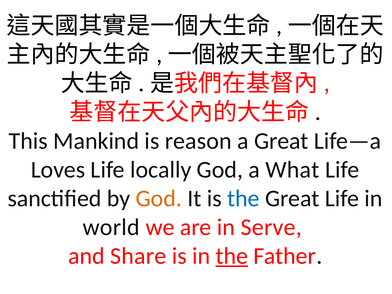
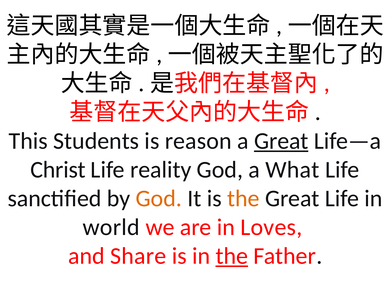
Mankind: Mankind -> Students
Great at (281, 141) underline: none -> present
Loves: Loves -> Christ
locally: locally -> reality
the at (243, 199) colour: blue -> orange
Serve: Serve -> Loves
